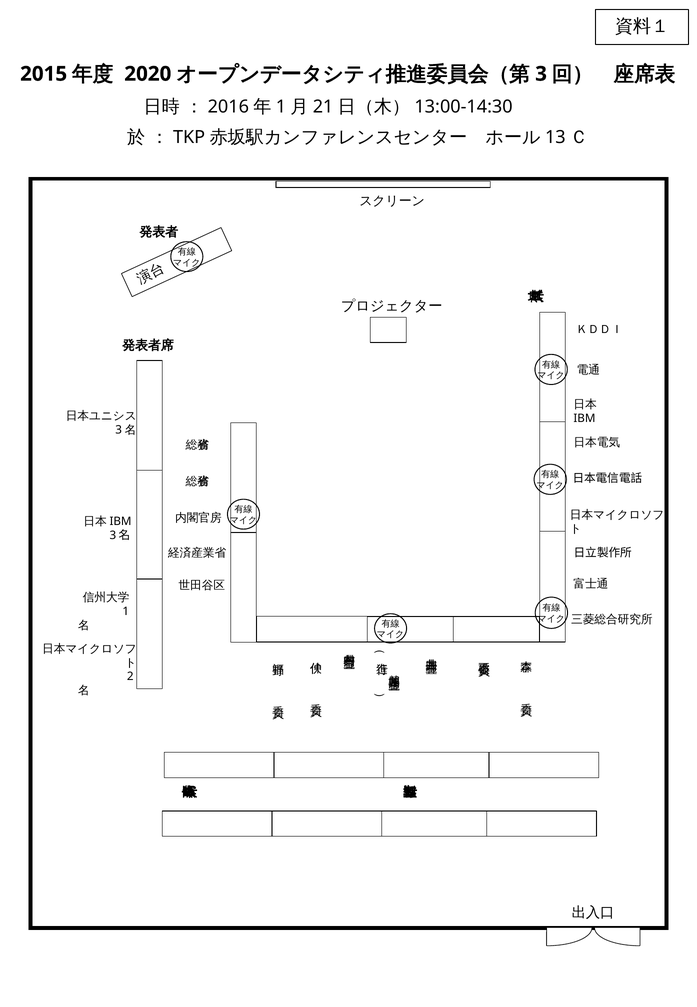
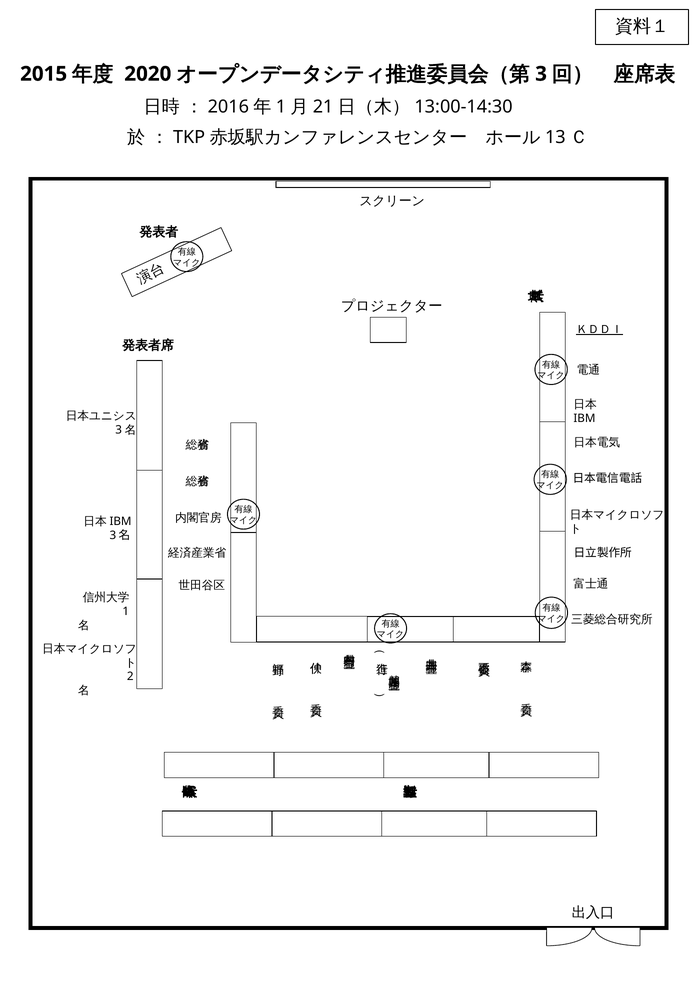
ＫＤＤＩ underline: none -> present
